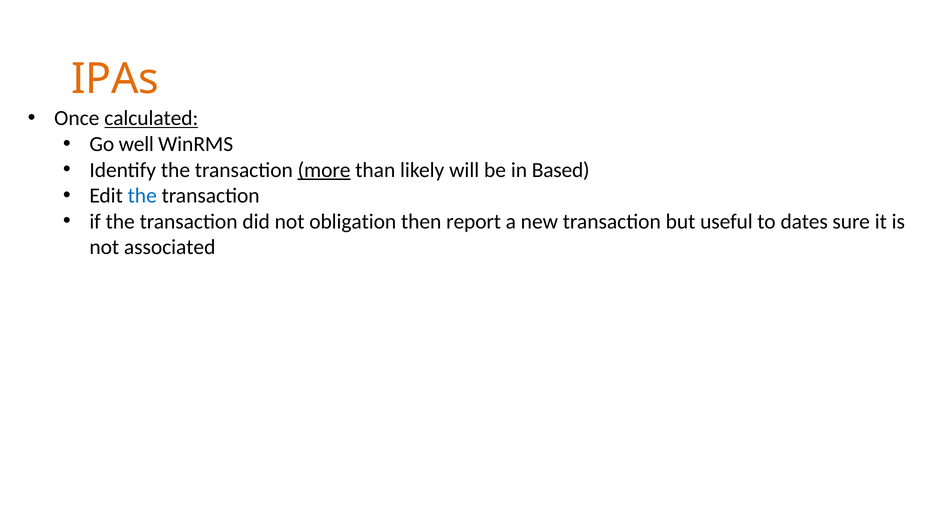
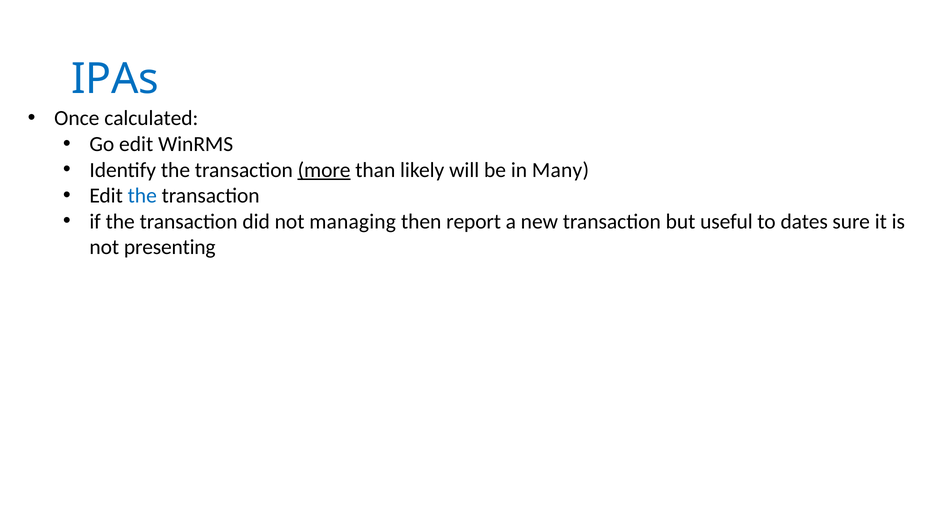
IPAs colour: orange -> blue
calculated underline: present -> none
Go well: well -> edit
Based: Based -> Many
obligation: obligation -> managing
associated: associated -> presenting
